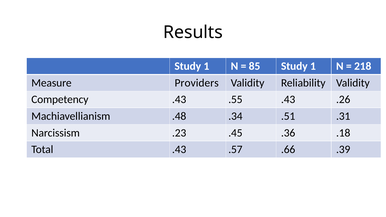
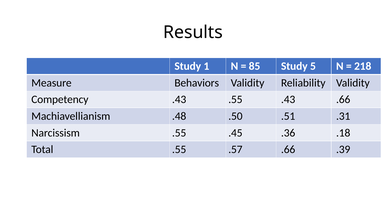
85 Study 1: 1 -> 5
Providers: Providers -> Behaviors
.43 .26: .26 -> .66
.34: .34 -> .50
Narcissism .23: .23 -> .55
Total .43: .43 -> .55
